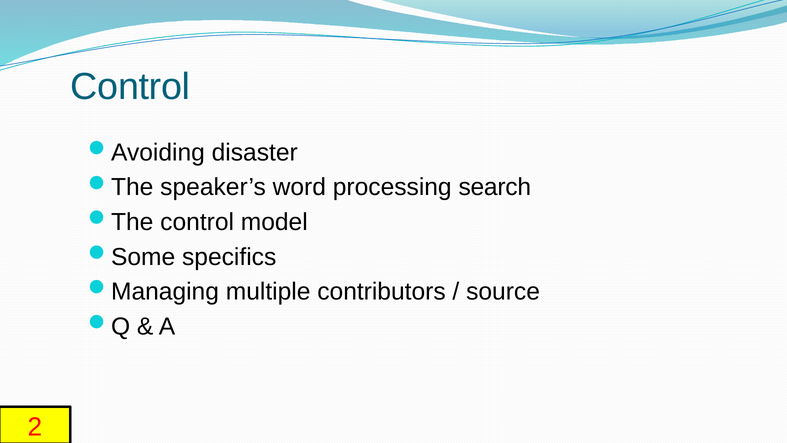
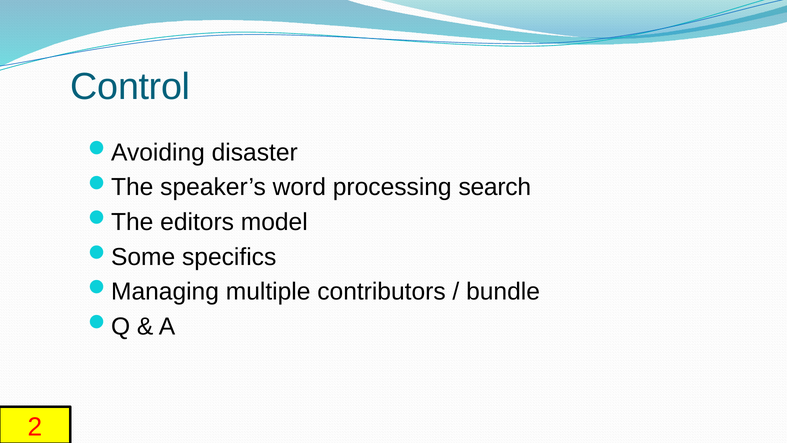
control at (197, 222): control -> editors
source: source -> bundle
